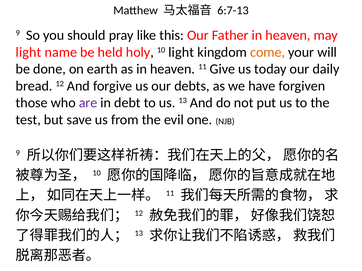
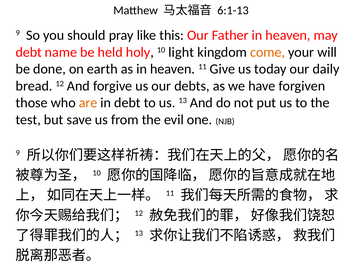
6:7-13: 6:7-13 -> 6:1-13
light at (29, 52): light -> debt
are colour: purple -> orange
